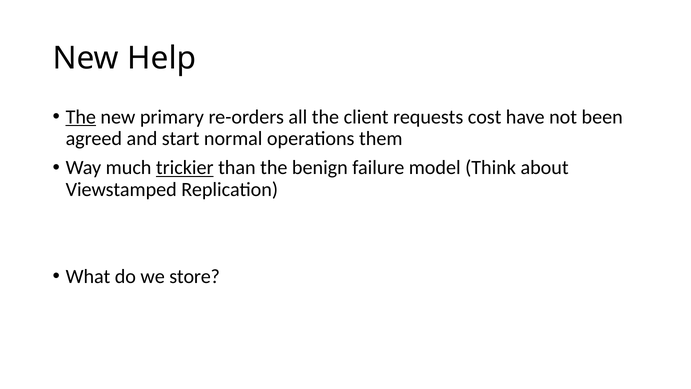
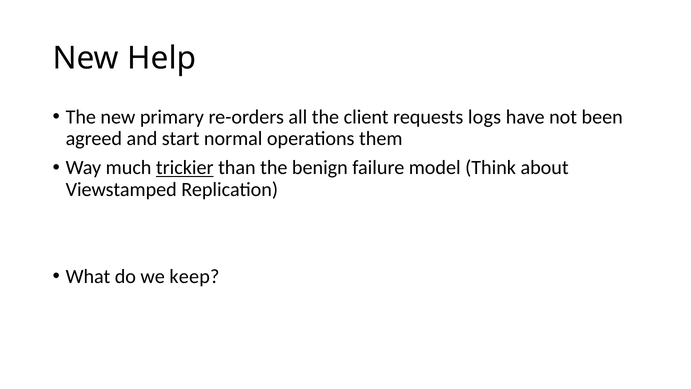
The at (81, 117) underline: present -> none
cost: cost -> logs
store: store -> keep
